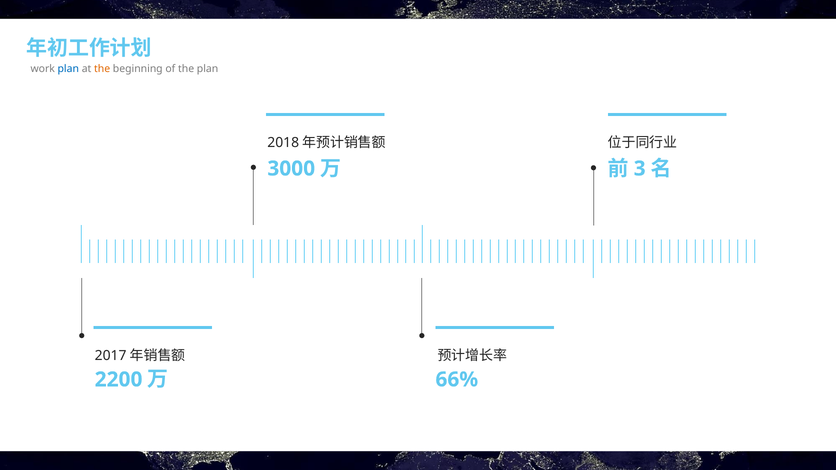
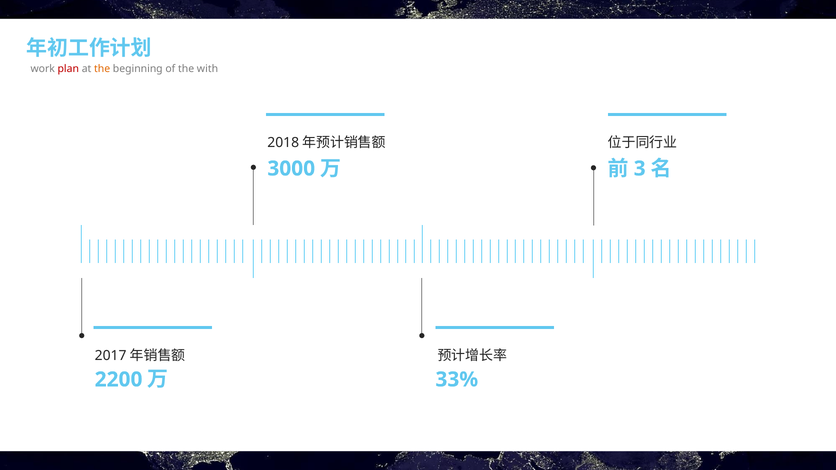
plan at (68, 69) colour: blue -> red
the plan: plan -> with
66%: 66% -> 33%
